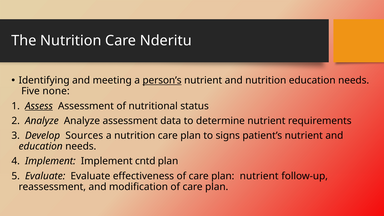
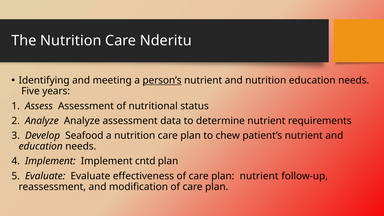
none: none -> years
Assess underline: present -> none
Sources: Sources -> Seafood
signs: signs -> chew
